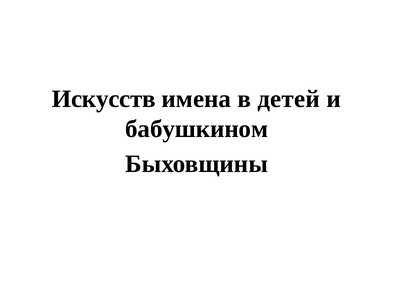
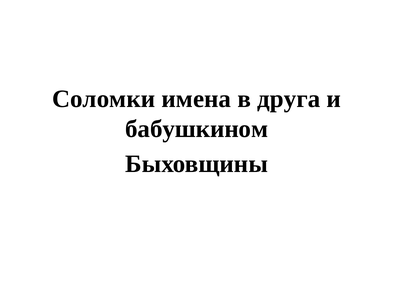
Искусств: Искусств -> Соломки
детей: детей -> друга
